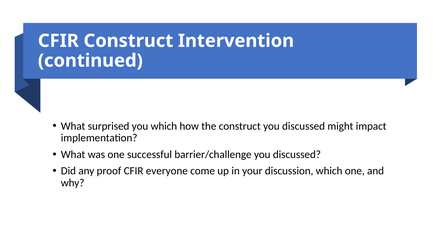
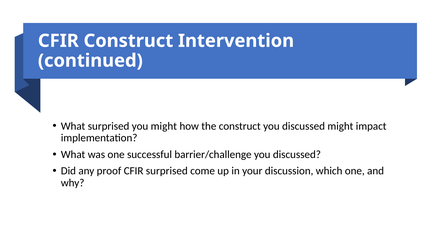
you which: which -> might
CFIR everyone: everyone -> surprised
